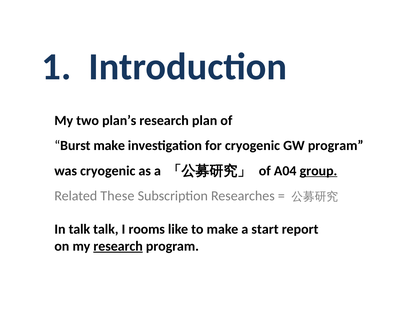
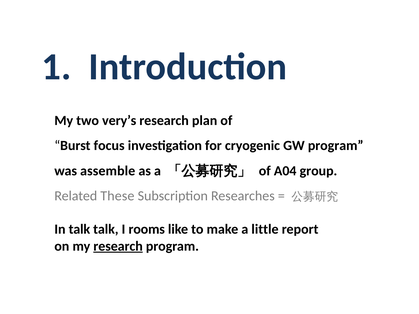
plan’s: plan’s -> very’s
Burst make: make -> focus
was cryogenic: cryogenic -> assemble
group underline: present -> none
start: start -> little
